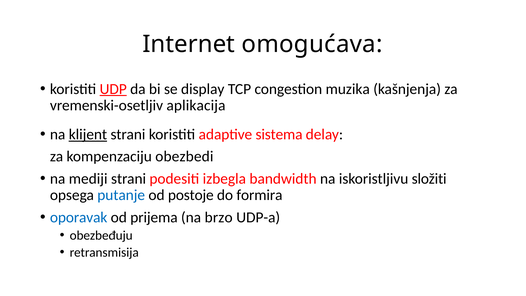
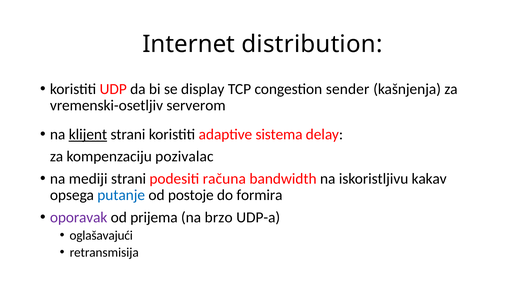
omogućava: omogućava -> distribution
UDP underline: present -> none
muzika: muzika -> sender
aplikacija: aplikacija -> serverom
obezbedi: obezbedi -> pozivalac
izbegla: izbegla -> računa
složiti: složiti -> kakav
oporavak colour: blue -> purple
obezbeđuju: obezbeđuju -> oglašavajući
